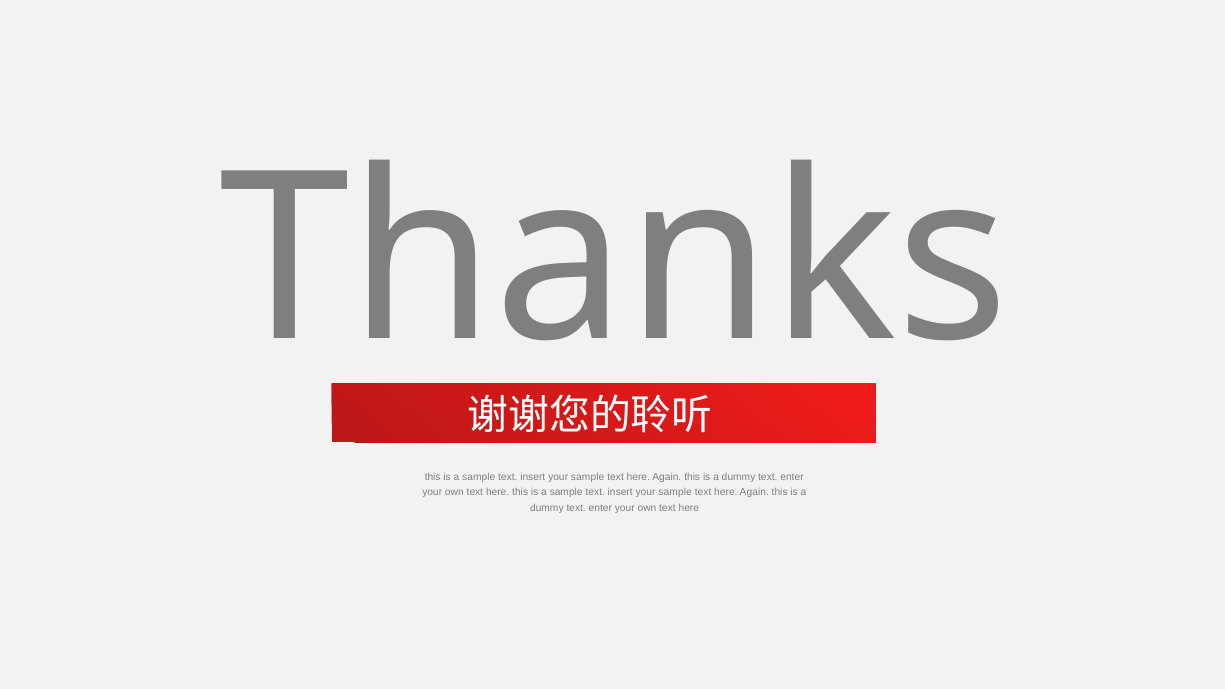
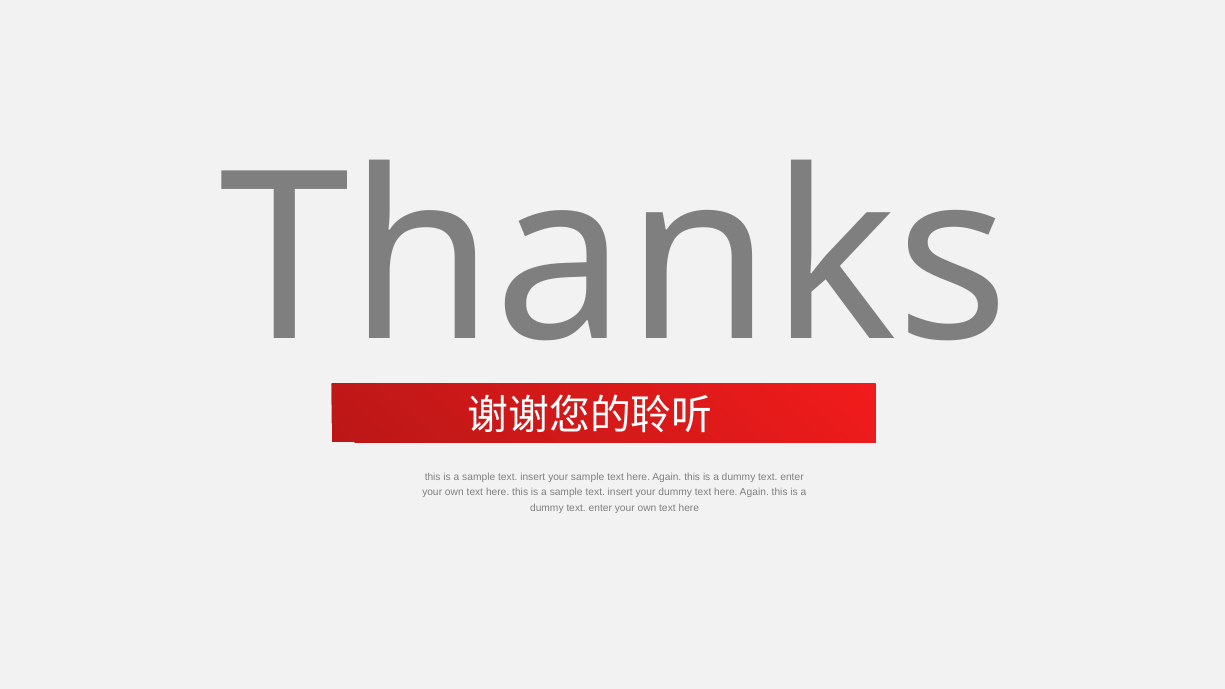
sample at (675, 493): sample -> dummy
